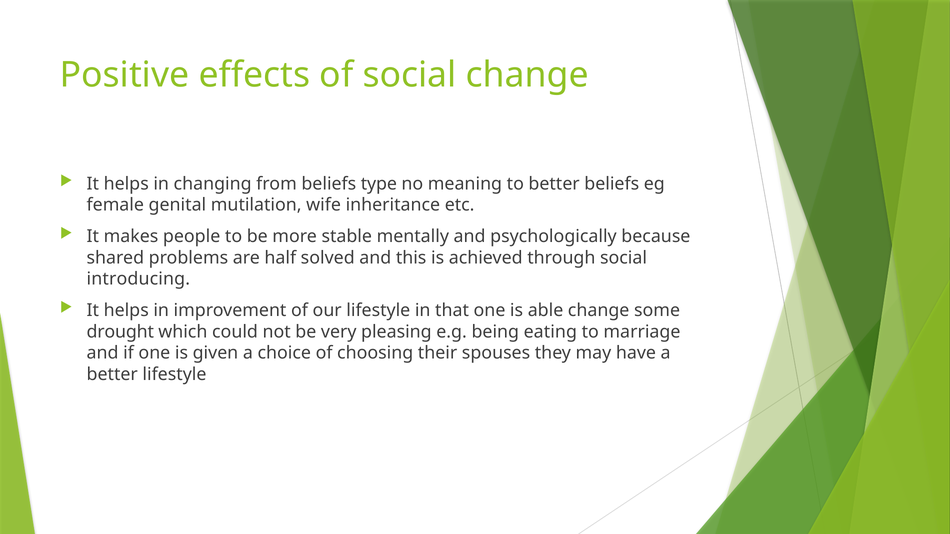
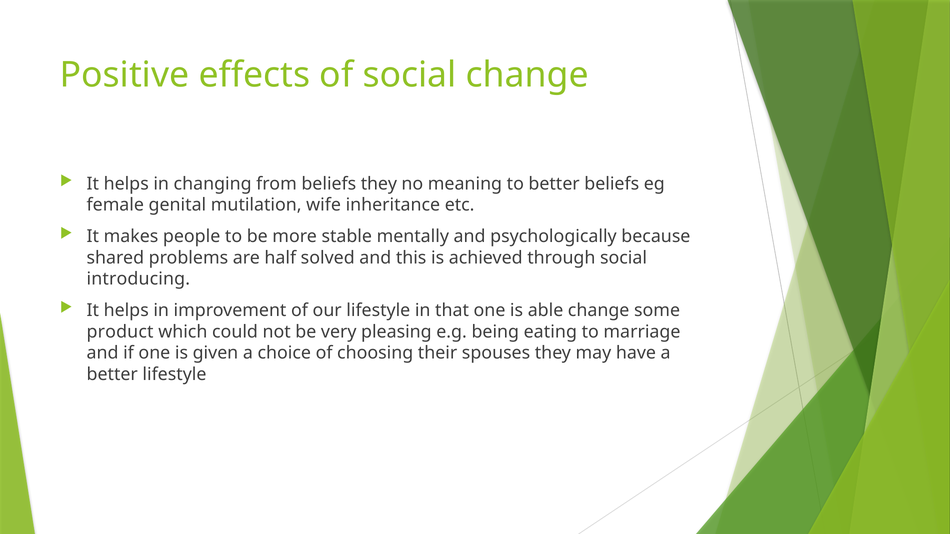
beliefs type: type -> they
drought: drought -> product
